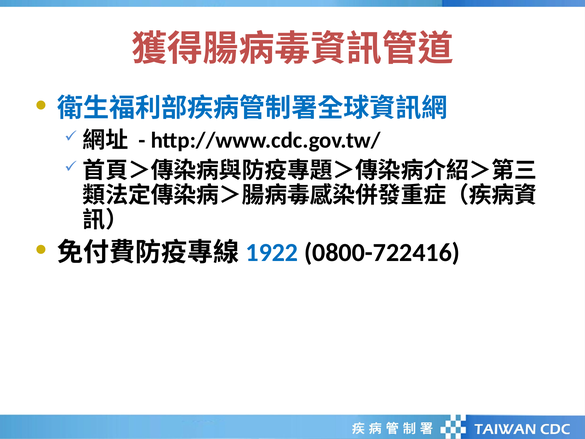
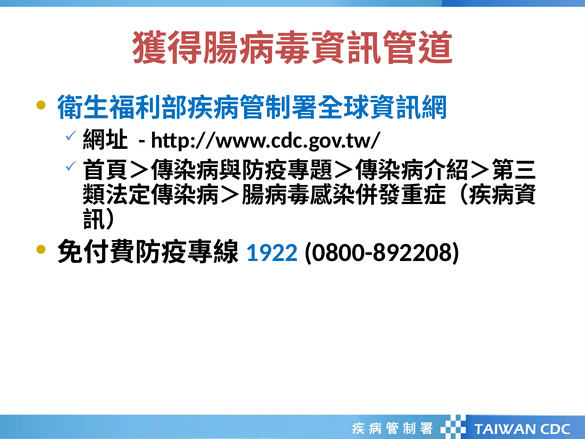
0800-722416: 0800-722416 -> 0800-892208
